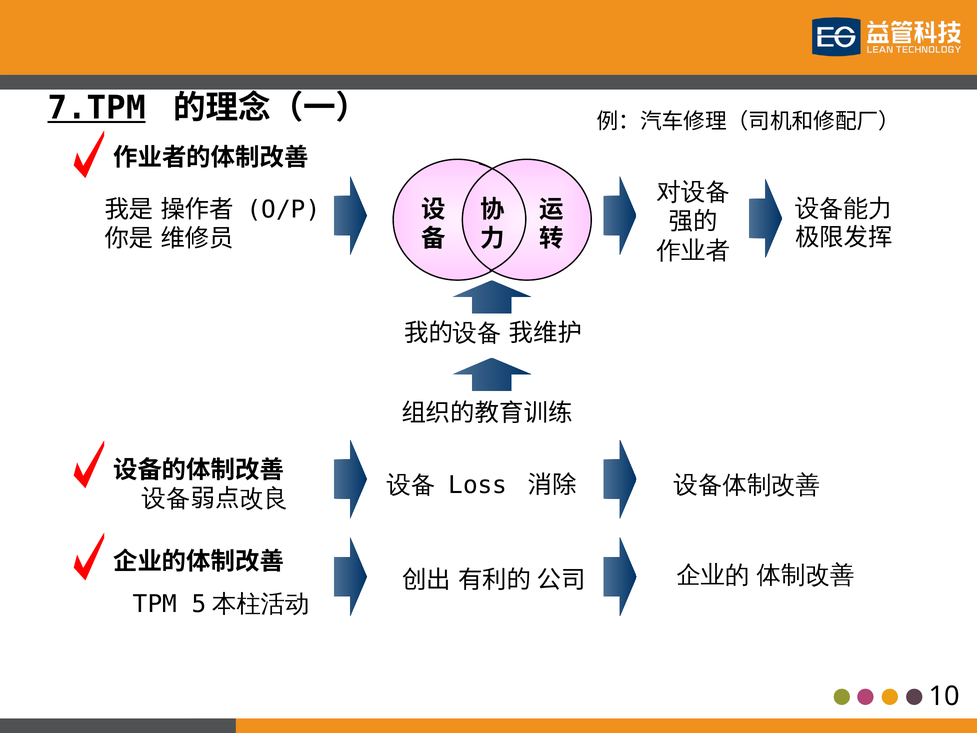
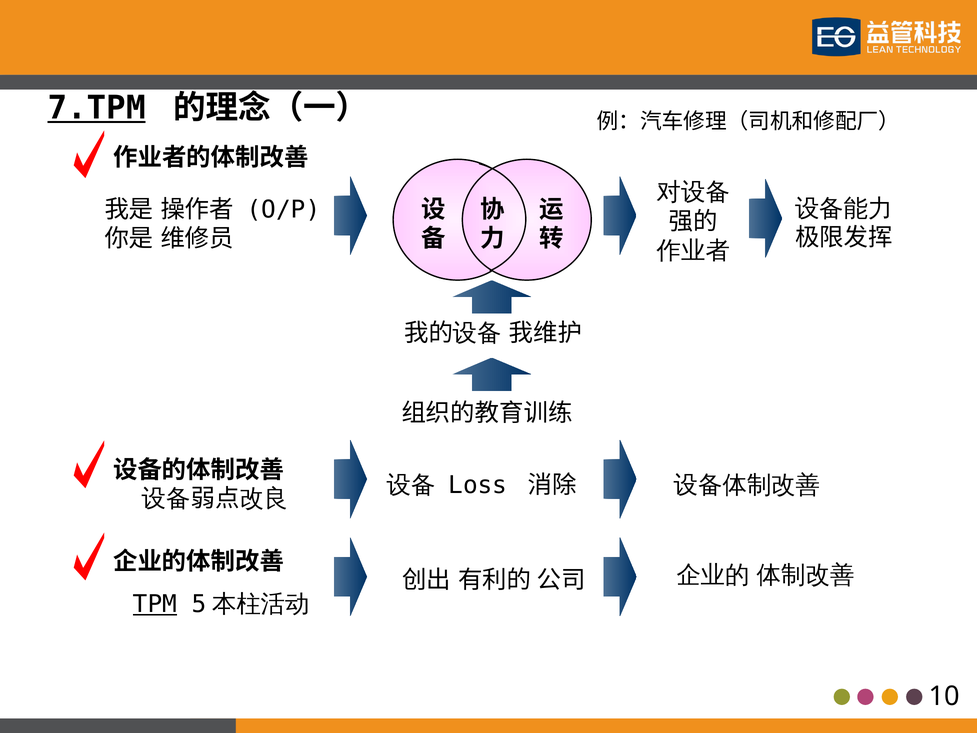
TPM underline: none -> present
